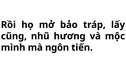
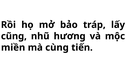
mình: mình -> miền
ngôn: ngôn -> cùng
